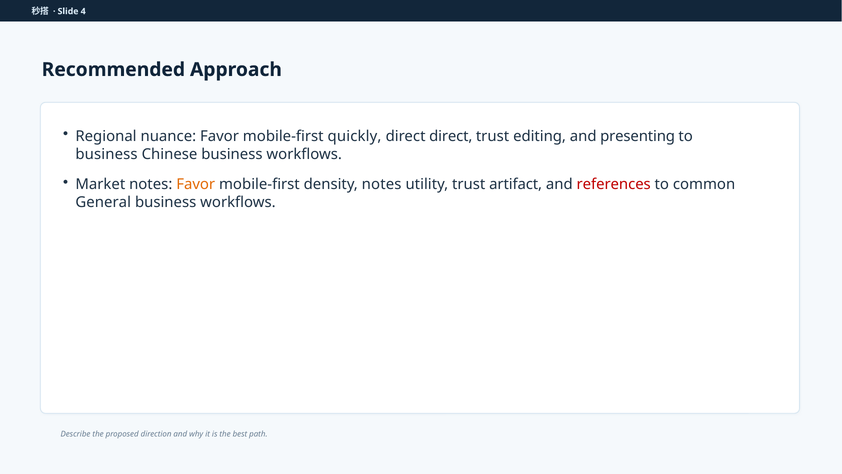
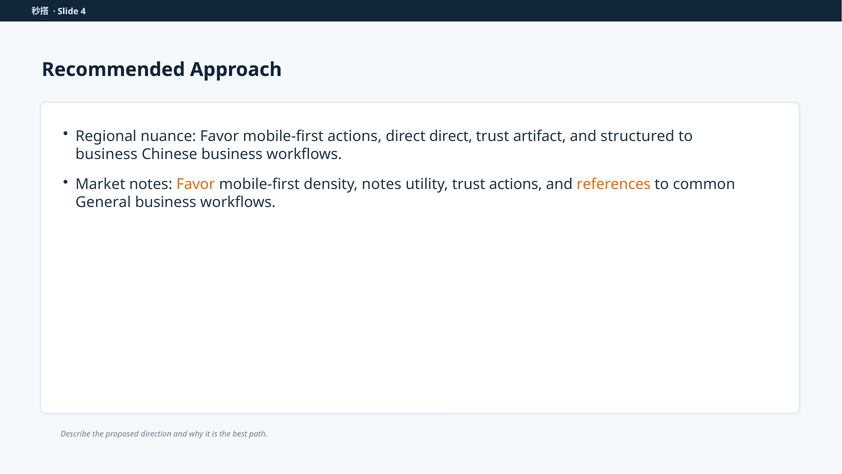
mobile-first quickly: quickly -> actions
editing: editing -> artifact
presenting: presenting -> structured
trust artifact: artifact -> actions
references colour: red -> orange
